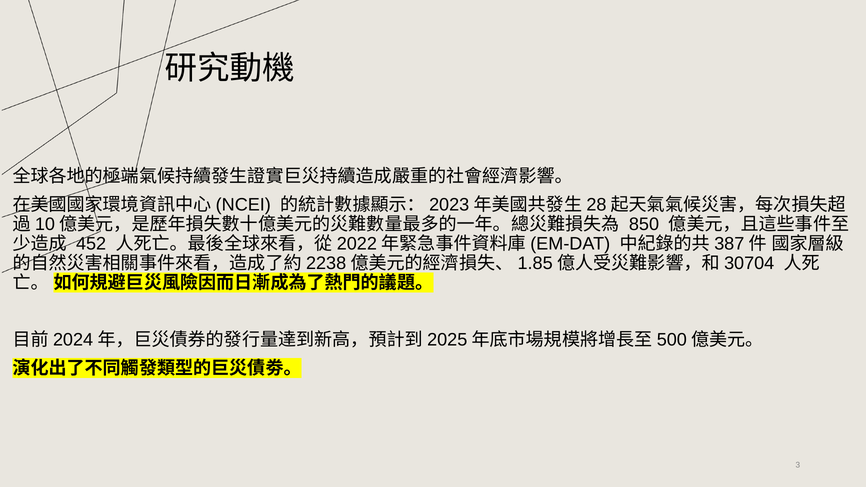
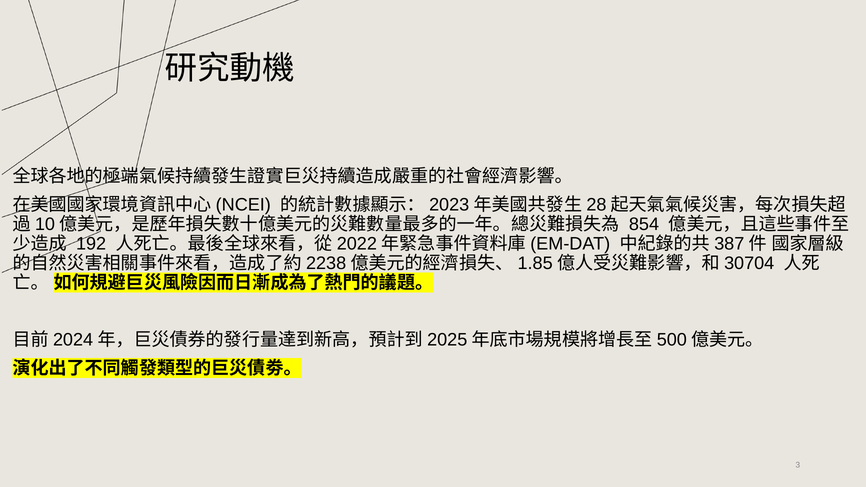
850: 850 -> 854
452: 452 -> 192
